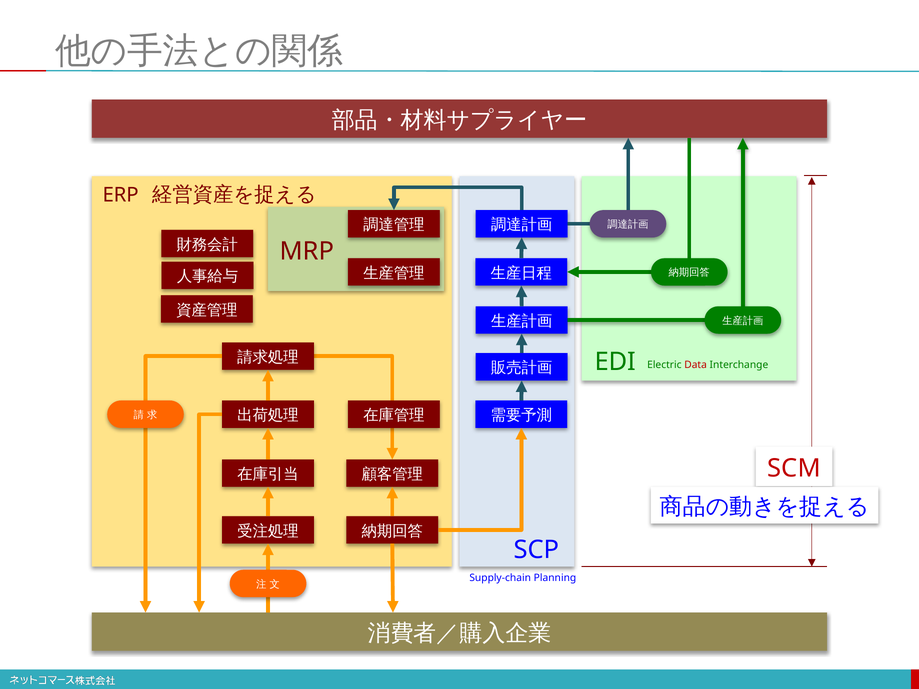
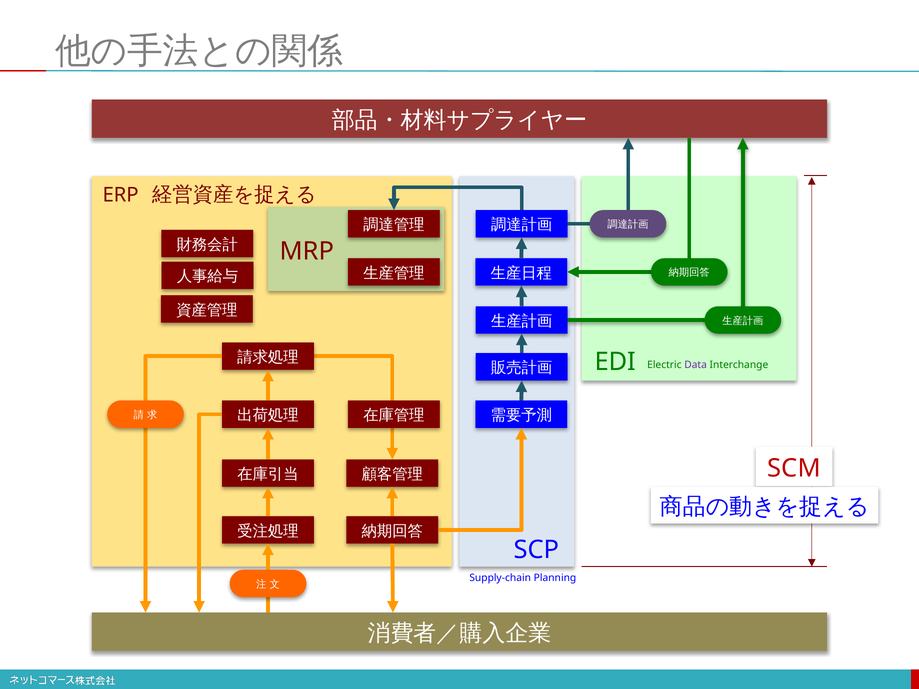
Data colour: red -> purple
